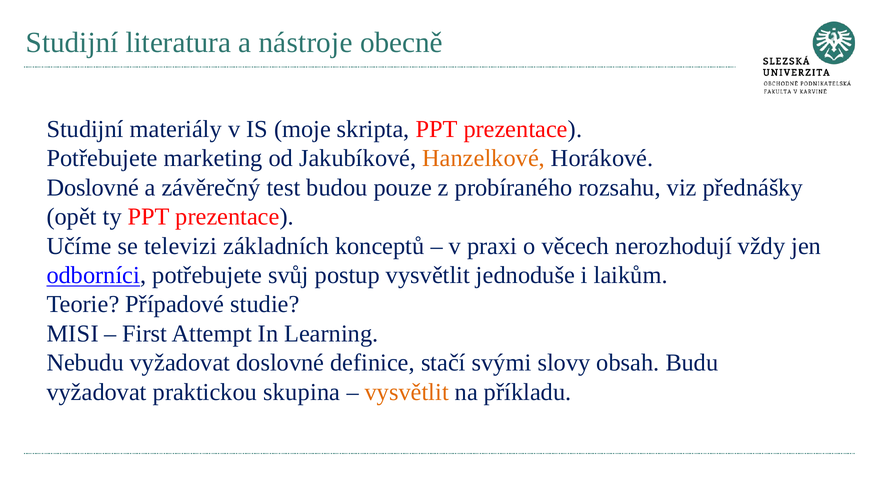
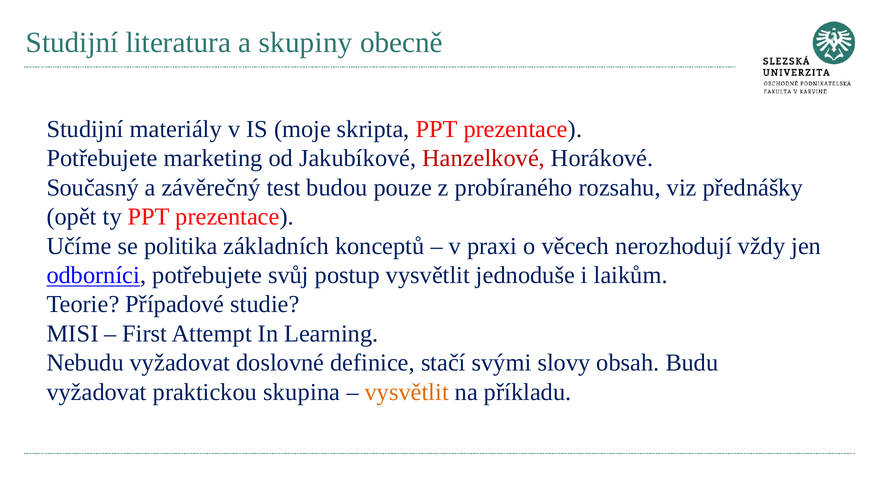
nástroje: nástroje -> skupiny
Hanzelkové colour: orange -> red
Doslovné at (93, 188): Doslovné -> Současný
televizi: televizi -> politika
